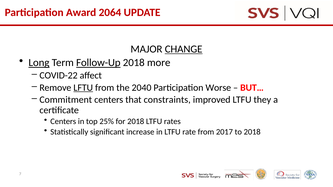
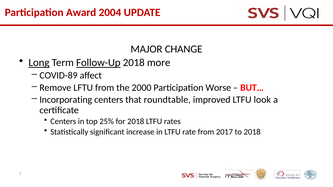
2064: 2064 -> 2004
CHANGE underline: present -> none
COVID-22: COVID-22 -> COVID-89
LFTU underline: present -> none
2040: 2040 -> 2000
Commitment: Commitment -> Incorporating
constraints: constraints -> roundtable
they: they -> look
